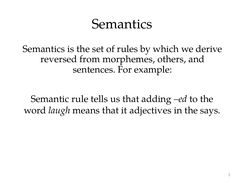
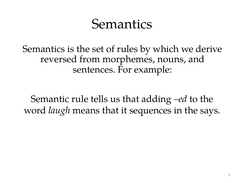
others: others -> nouns
adjectives: adjectives -> sequences
